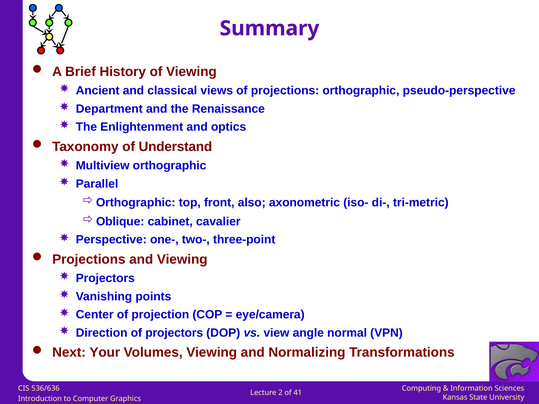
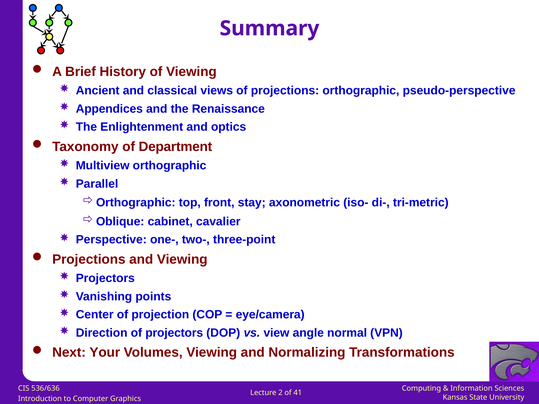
Department: Department -> Appendices
Understand: Understand -> Department
also: also -> stay
